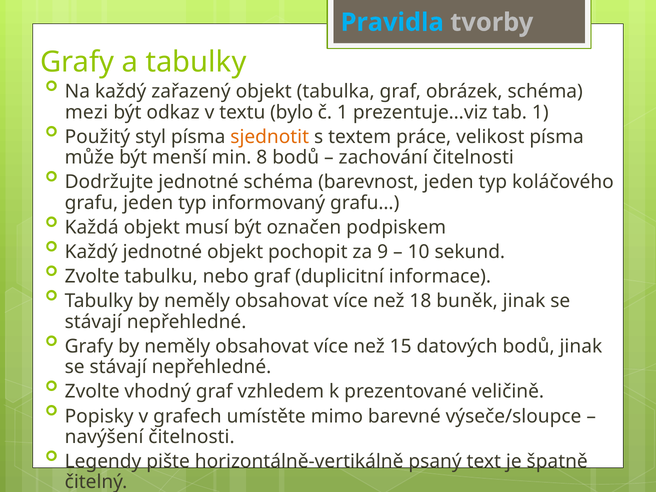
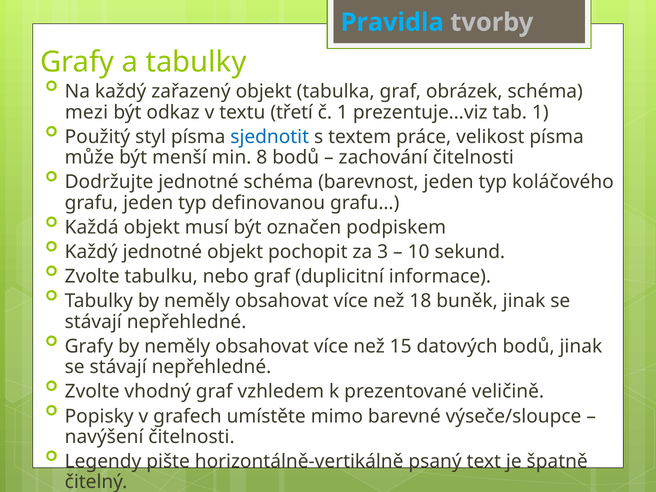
bylo: bylo -> třetí
sjednotit colour: orange -> blue
informovaný: informovaný -> definovanou
9: 9 -> 3
